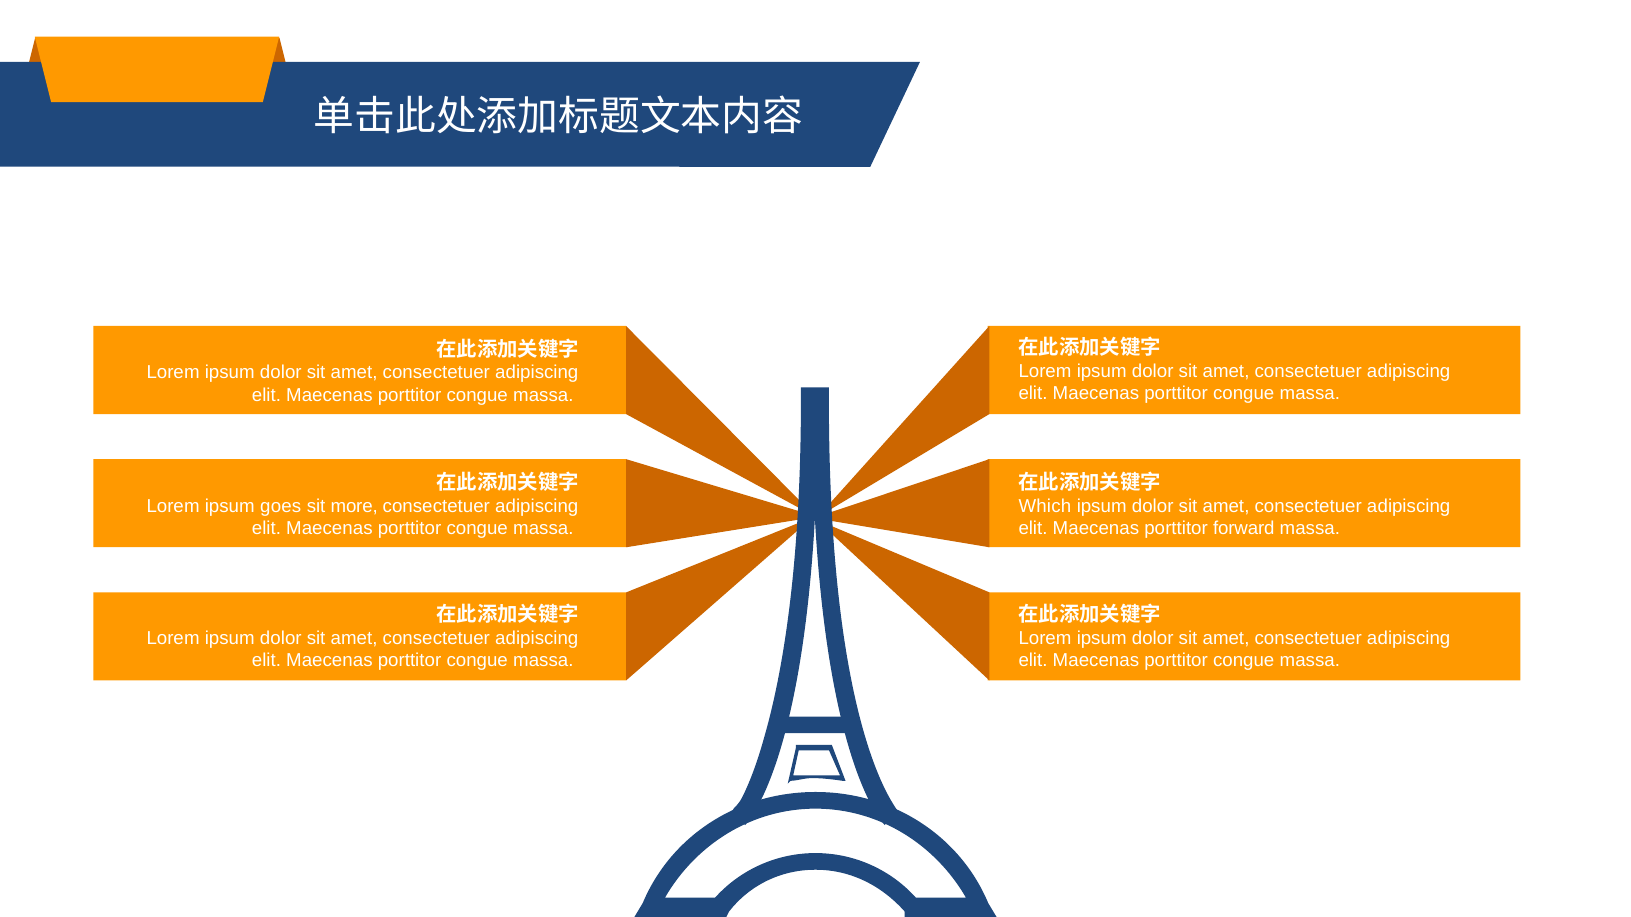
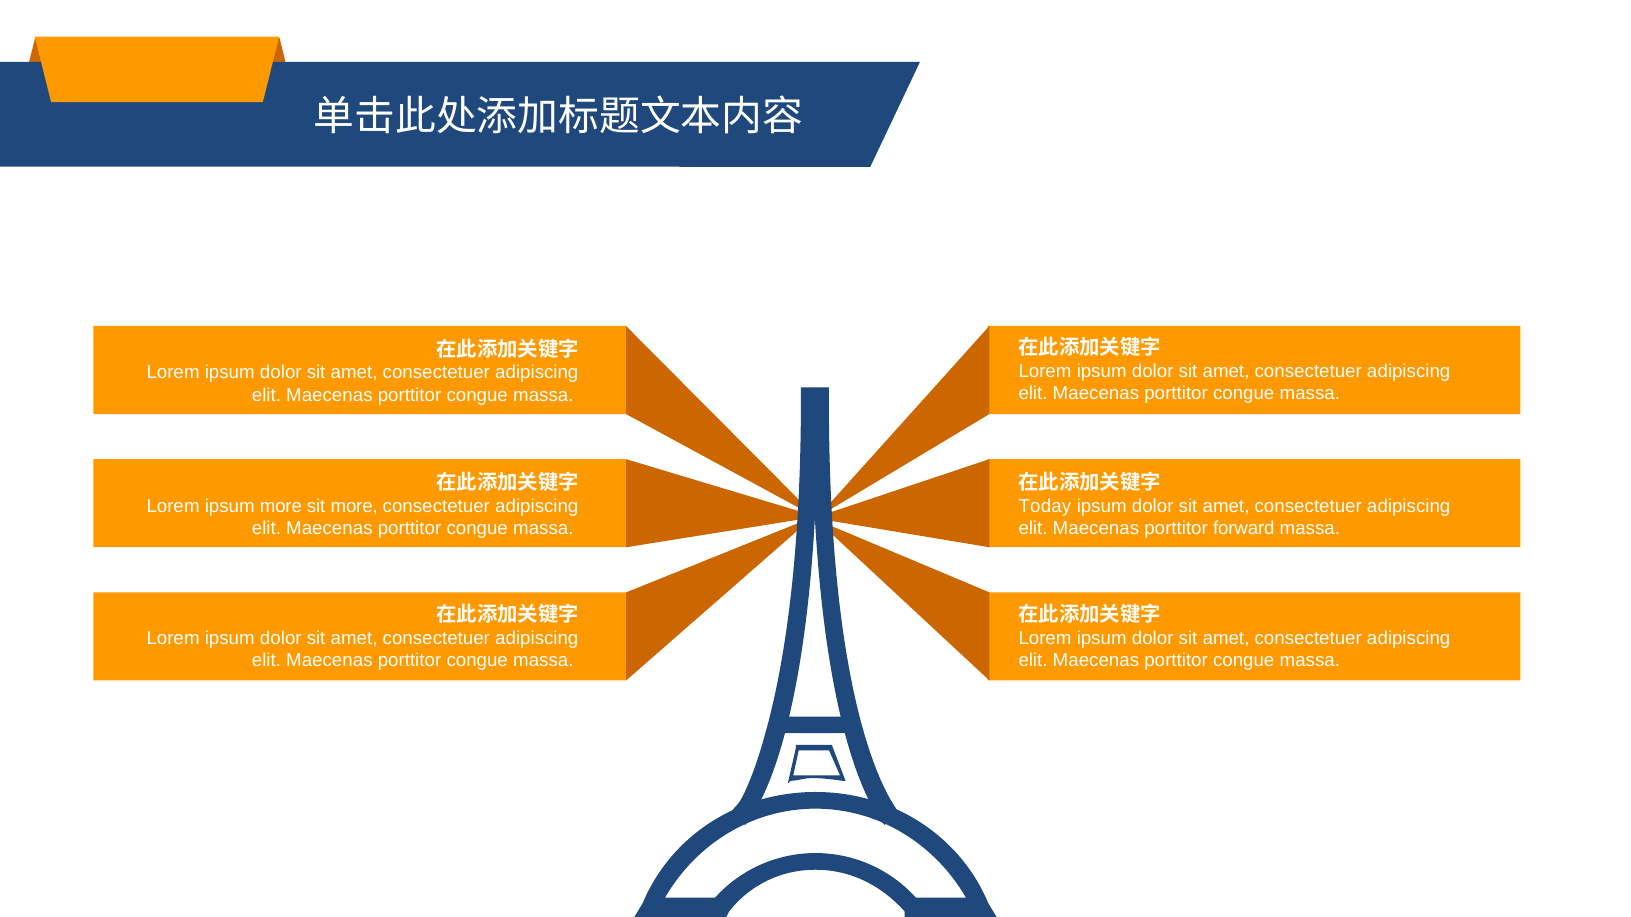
ipsum goes: goes -> more
Which: Which -> Today
